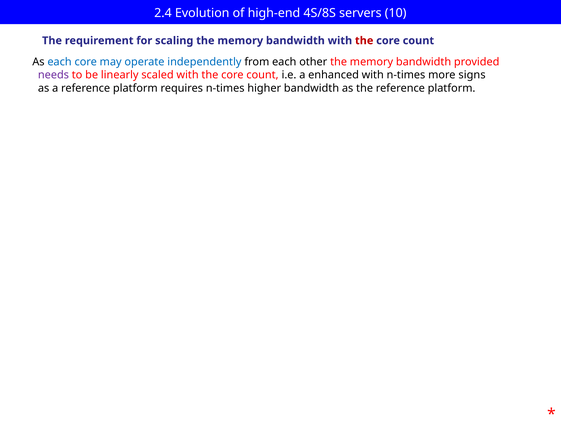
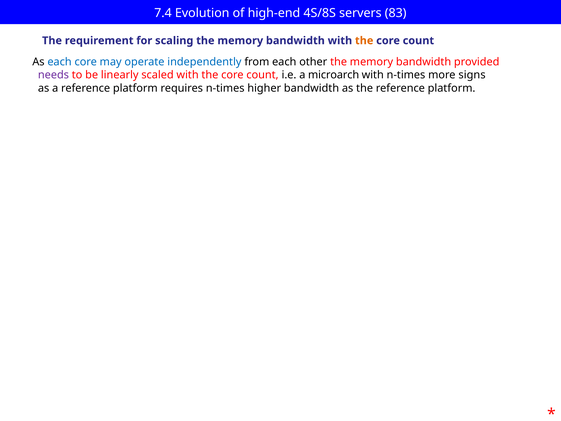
2.4: 2.4 -> 7.4
10: 10 -> 83
the at (364, 41) colour: red -> orange
enhanced: enhanced -> microarch
